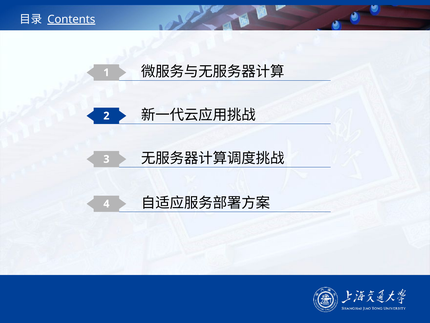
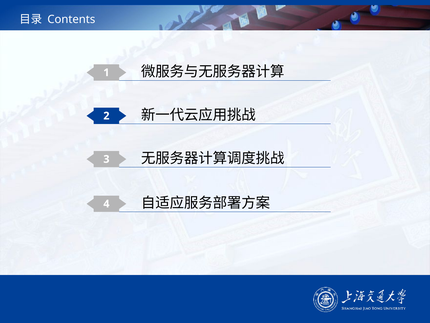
Contents underline: present -> none
